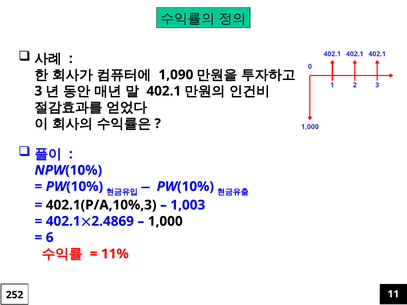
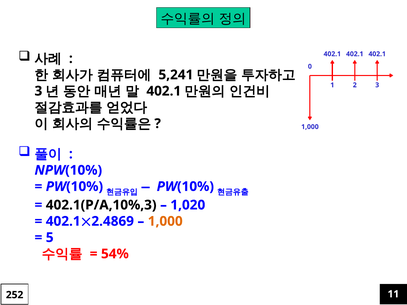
1,090: 1,090 -> 5,241
1,003: 1,003 -> 1,020
1,000 at (165, 221) colour: black -> orange
6: 6 -> 5
11%: 11% -> 54%
